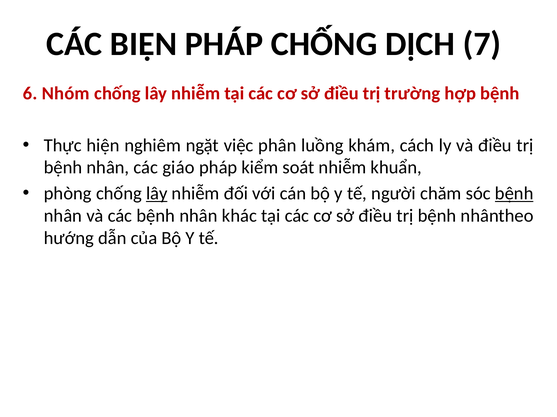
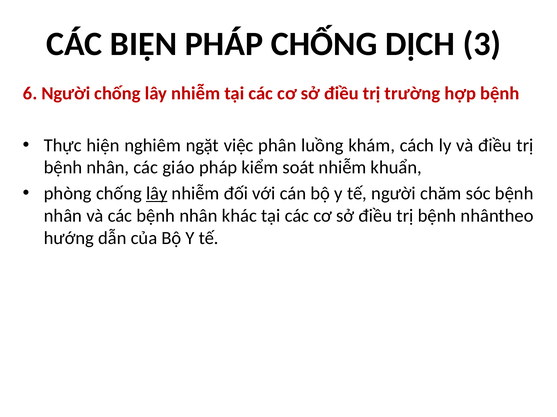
7: 7 -> 3
6 Nhóm: Nhóm -> Người
bệnh at (514, 194) underline: present -> none
